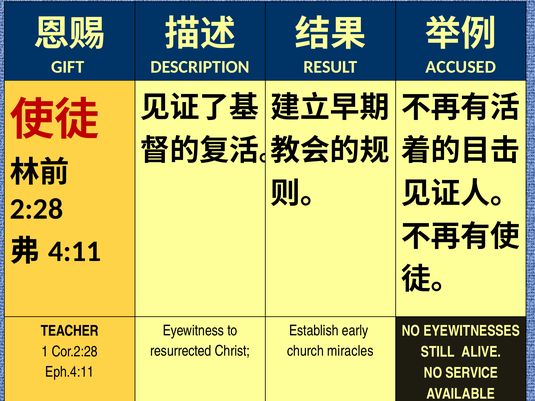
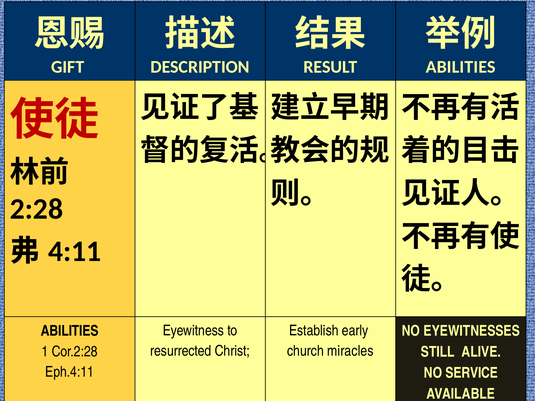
ACCUSED at (461, 67): ACCUSED -> ABILITIES
TEACHER at (70, 331): TEACHER -> ABILITIES
